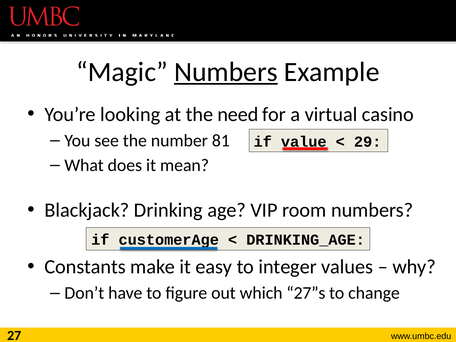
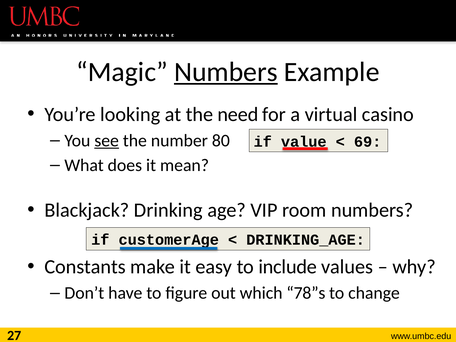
see underline: none -> present
81: 81 -> 80
29: 29 -> 69
integer: integer -> include
27”s: 27”s -> 78”s
